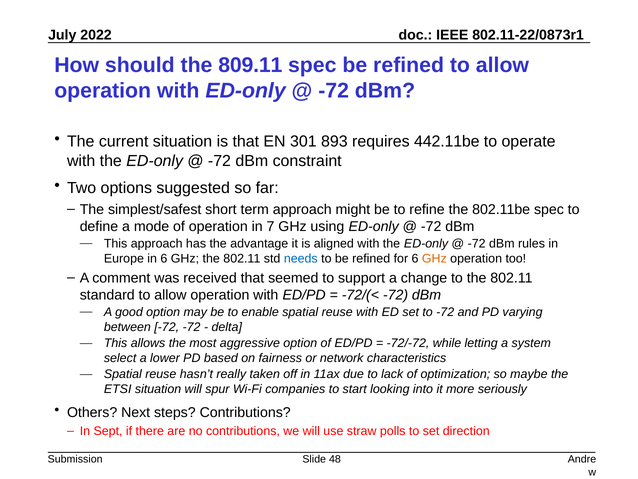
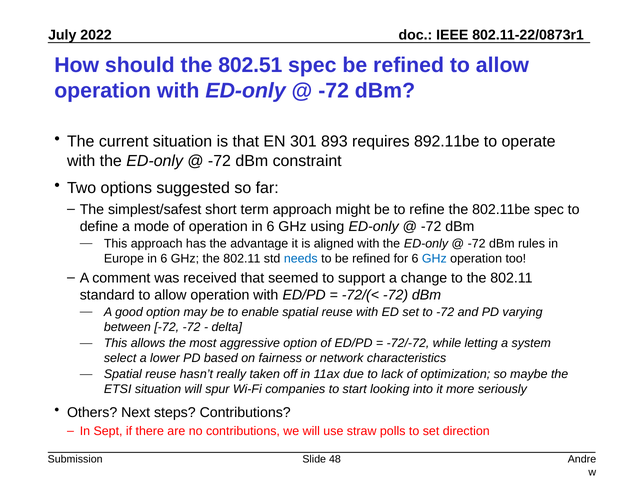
809.11: 809.11 -> 802.51
442.11be: 442.11be -> 892.11be
operation in 7: 7 -> 6
GHz at (434, 258) colour: orange -> blue
